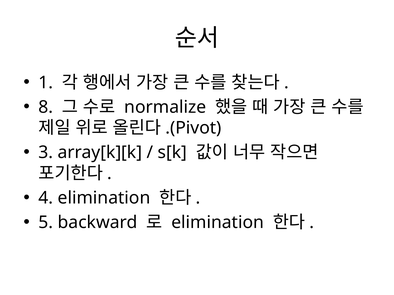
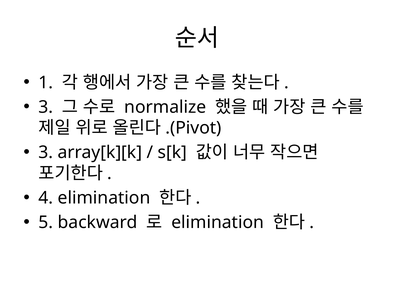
8 at (46, 107): 8 -> 3
